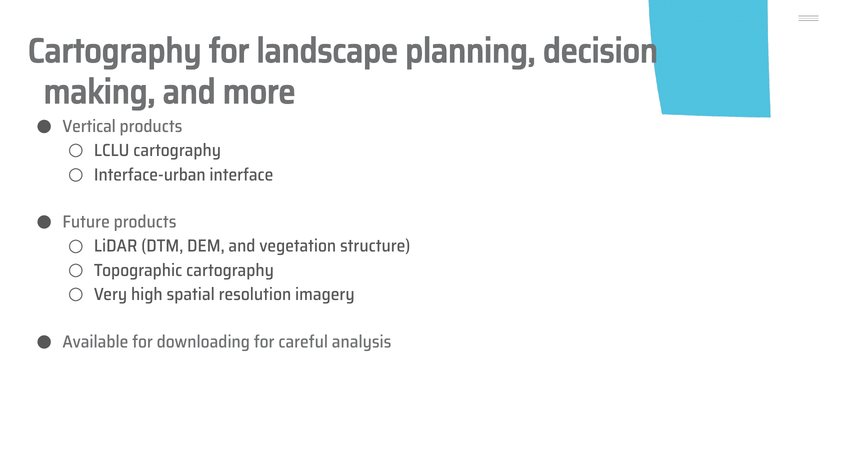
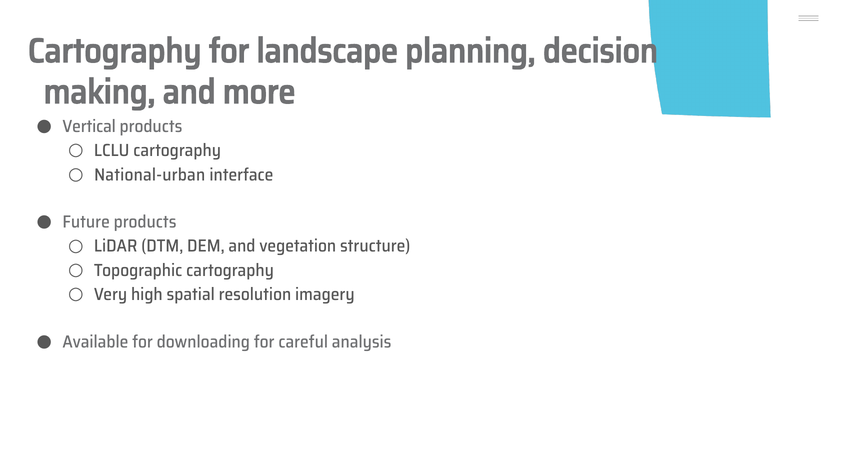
Interface-urban: Interface-urban -> National-urban
